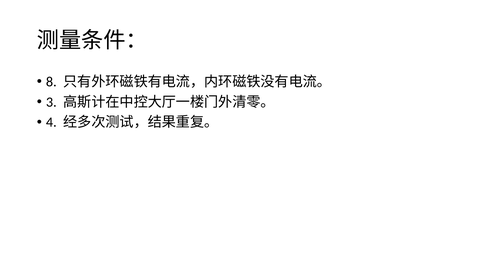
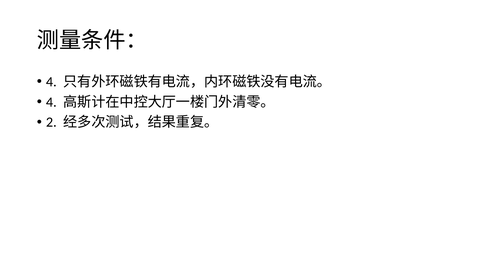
8 at (51, 82): 8 -> 4
3 at (51, 102): 3 -> 4
4: 4 -> 2
